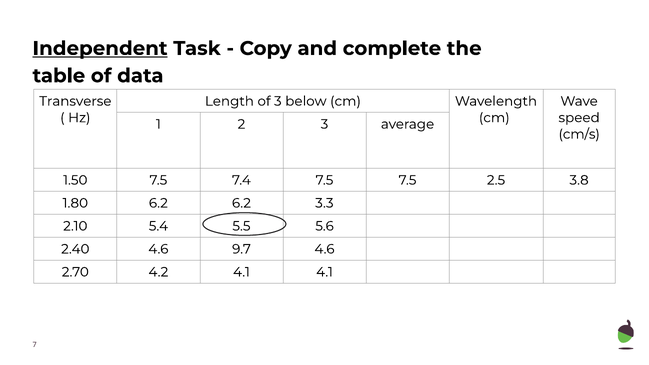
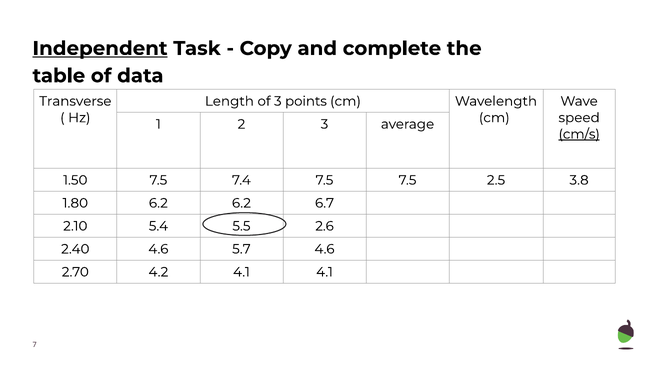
below: below -> points
cm/s underline: none -> present
3.3: 3.3 -> 6.7
5.6: 5.6 -> 2.6
9.7: 9.7 -> 5.7
